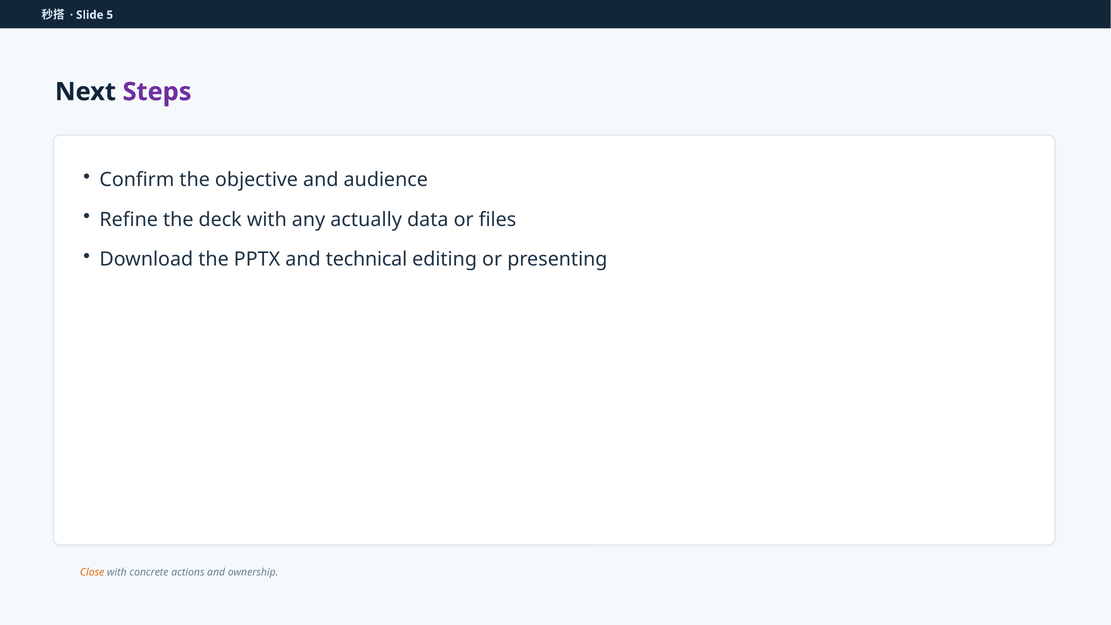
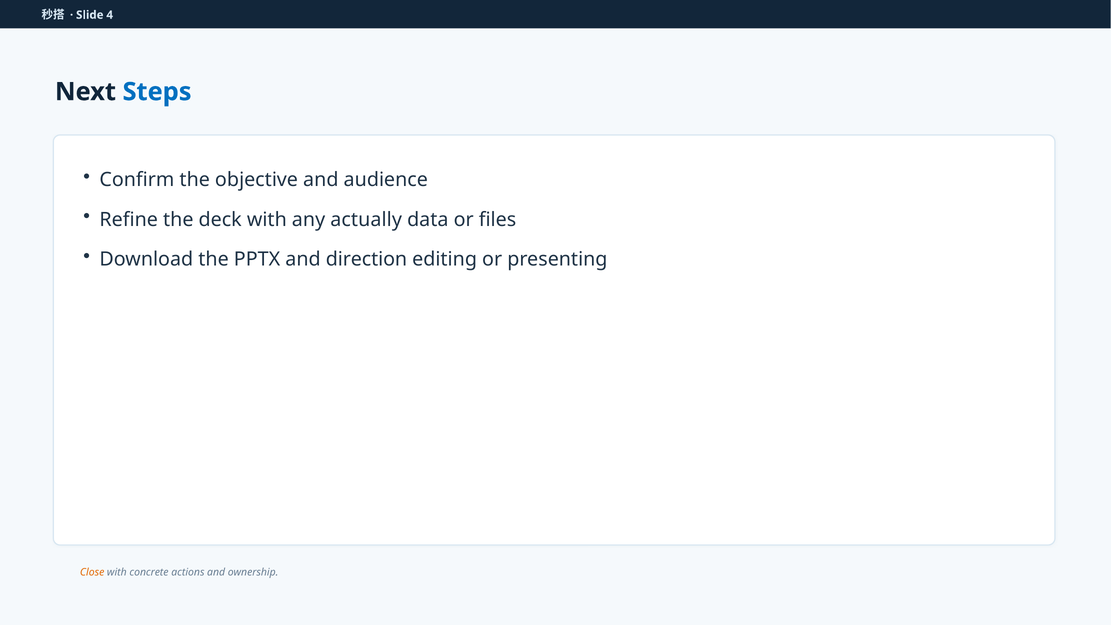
5: 5 -> 4
Steps colour: purple -> blue
technical: technical -> direction
